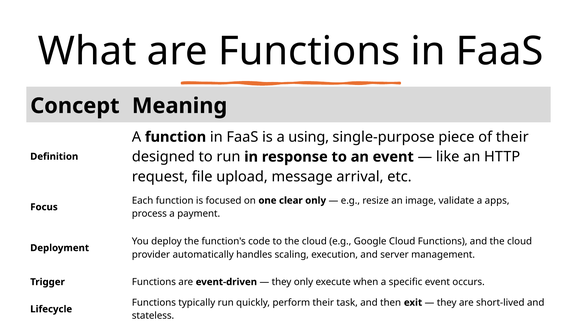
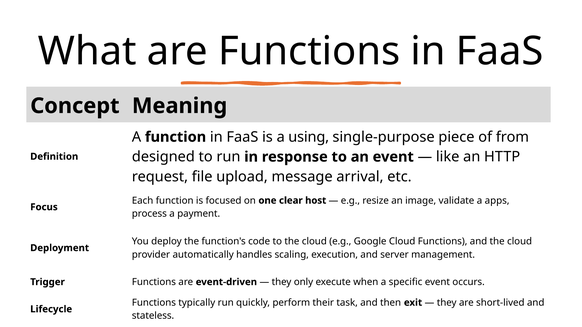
of their: their -> from
clear only: only -> host
